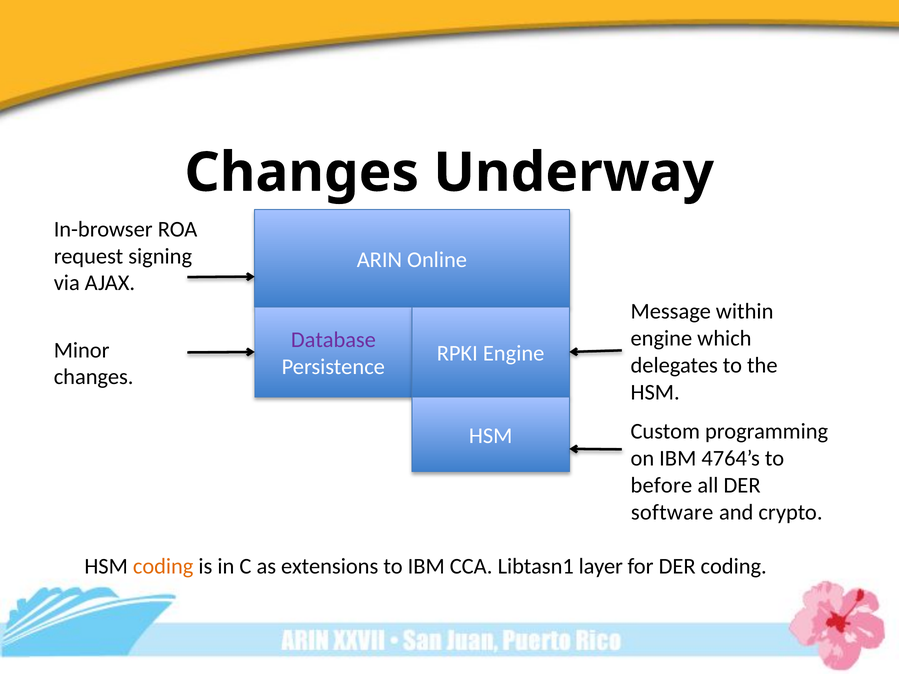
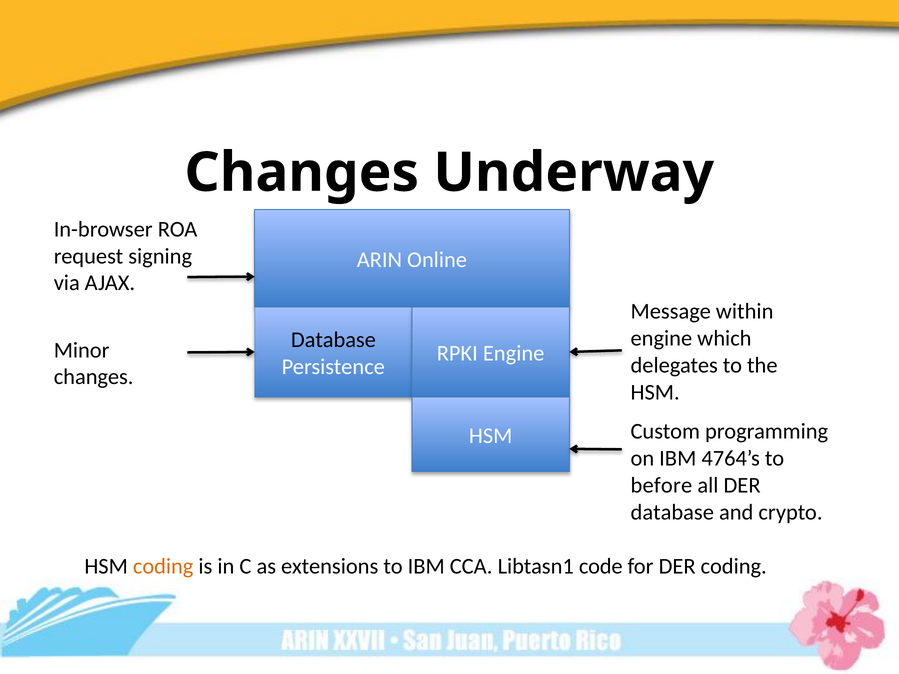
Database at (333, 340) colour: purple -> black
software at (672, 512): software -> database
layer: layer -> code
